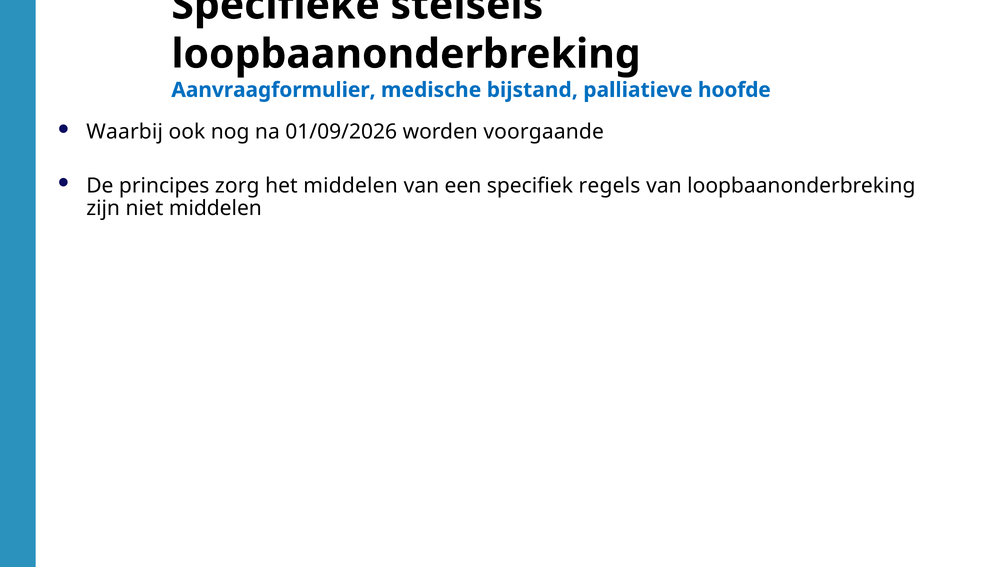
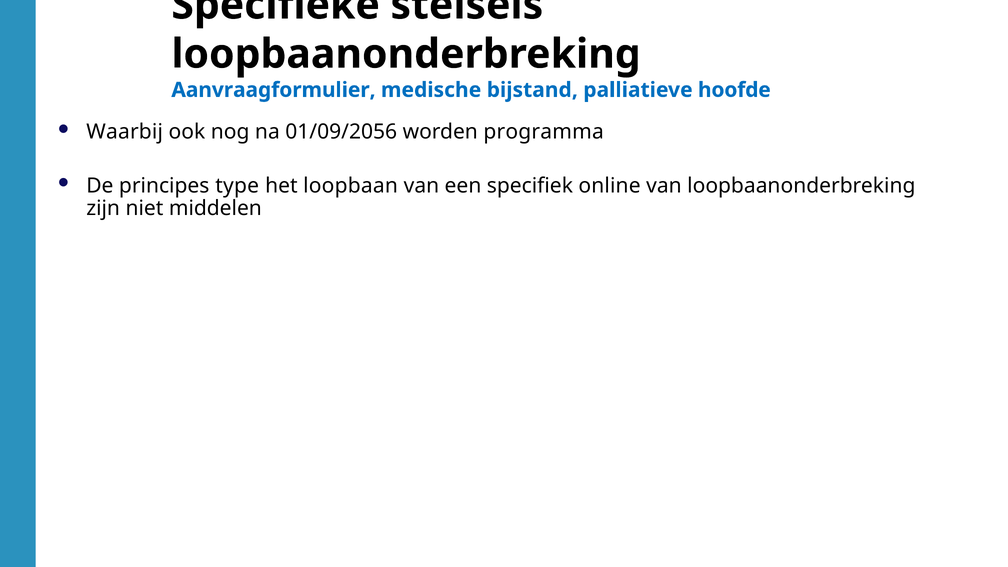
01/09/2026: 01/09/2026 -> 01/09/2056
voorgaande: voorgaande -> programma
zorg: zorg -> type
het middelen: middelen -> loopbaan
regels: regels -> online
